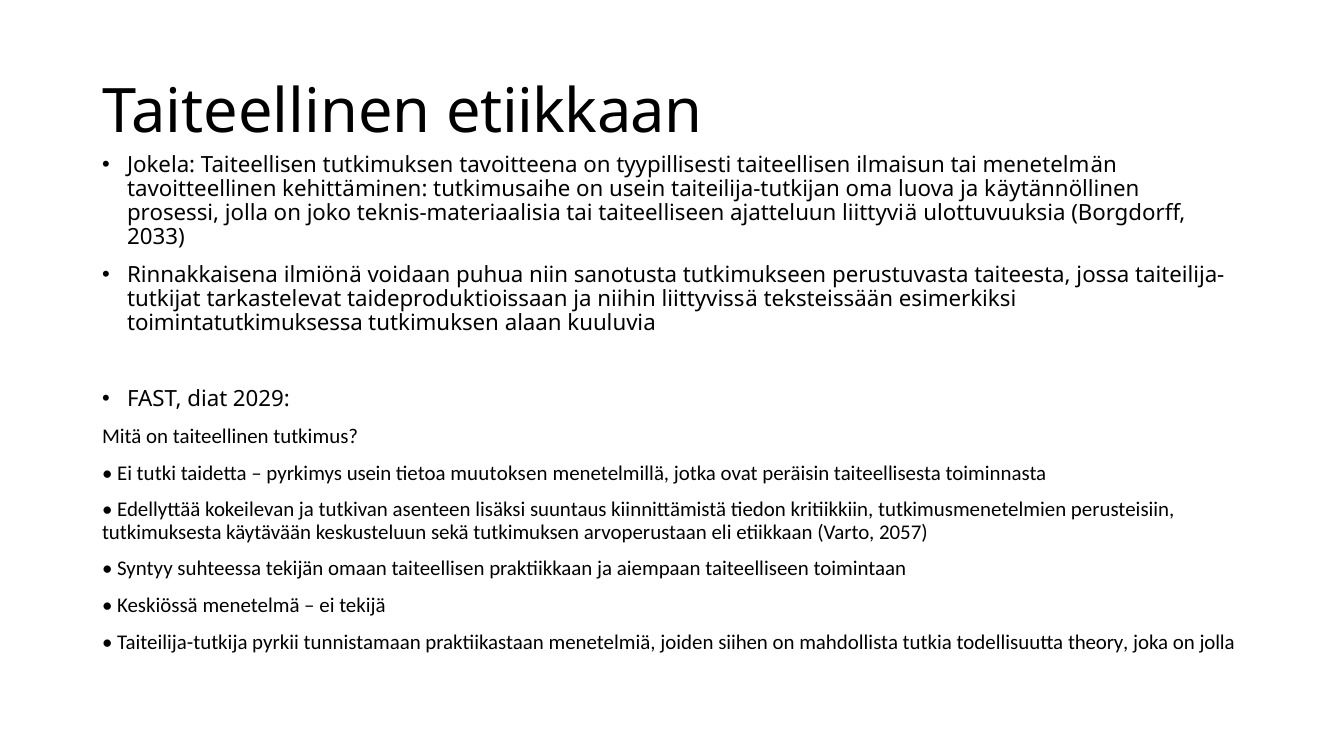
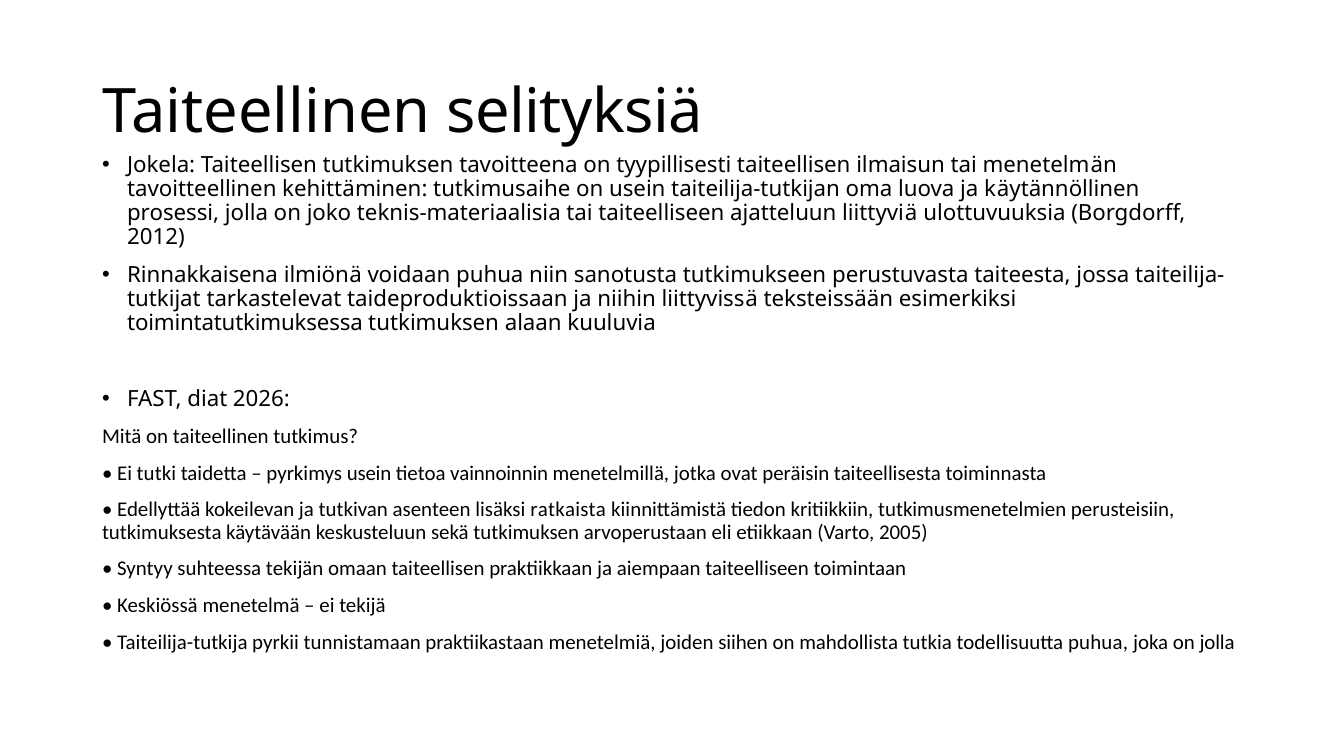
Taiteellinen etiikkaan: etiikkaan -> selityksiä
2033: 2033 -> 2012
2029: 2029 -> 2026
muutoksen: muutoksen -> vainnoinnin
suuntaus: suuntaus -> ratkaista
2057: 2057 -> 2005
todellisuutta theory: theory -> puhua
